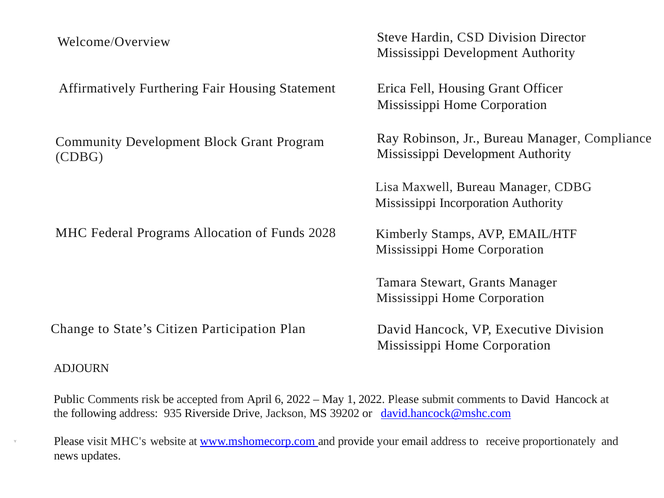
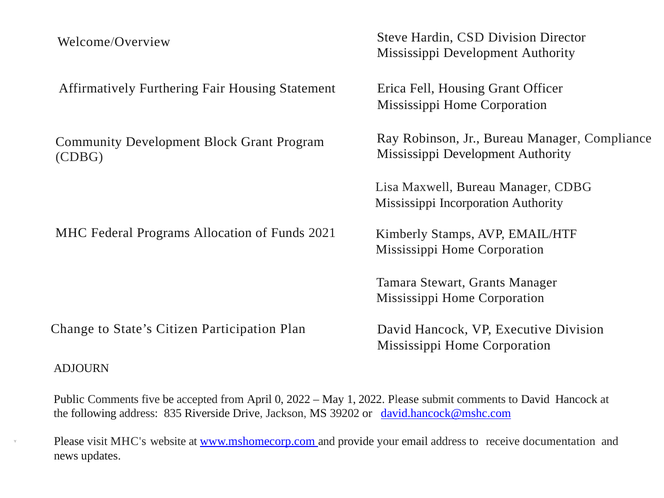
2028: 2028 -> 2021
risk: risk -> five
6: 6 -> 0
935: 935 -> 835
proportionately: proportionately -> documentation
